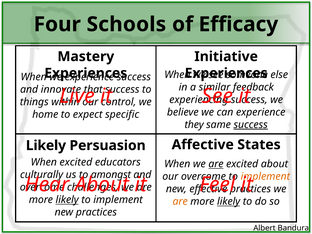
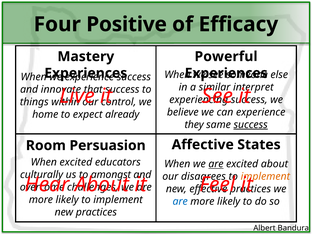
Schools: Schools -> Positive
Initiative: Initiative -> Powerful
feedback: feedback -> interpret
specific: specific -> already
Likely at (46, 145): Likely -> Room
our overcome: overcome -> disagrees
likely at (67, 200) underline: present -> none
are at (180, 201) colour: orange -> blue
likely at (229, 201) underline: present -> none
